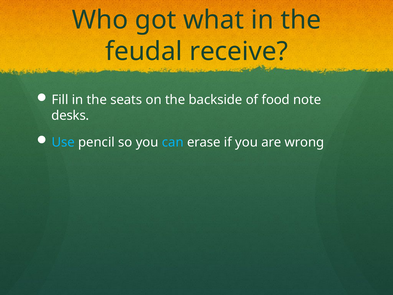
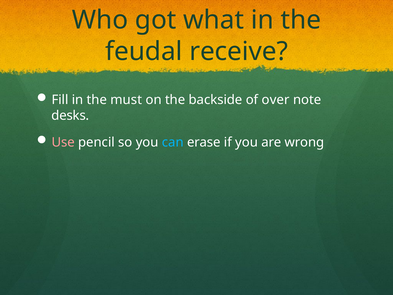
seats: seats -> must
food: food -> over
Use colour: light blue -> pink
